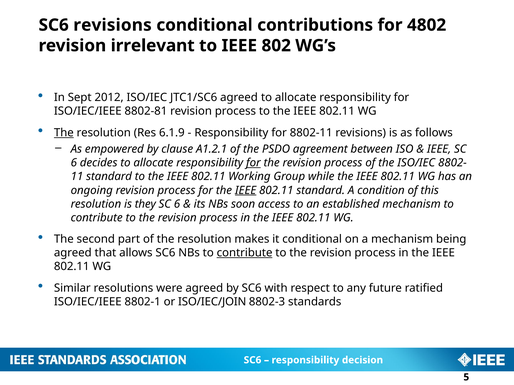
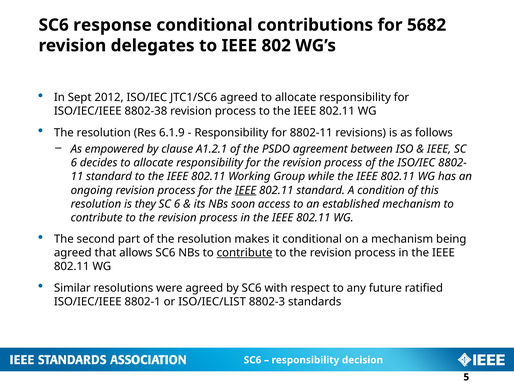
SC6 revisions: revisions -> response
4802: 4802 -> 5682
irrelevant: irrelevant -> delegates
8802-81: 8802-81 -> 8802-38
The at (64, 133) underline: present -> none
for at (253, 163) underline: present -> none
ISO/IEC/JOIN: ISO/IEC/JOIN -> ISO/IEC/LIST
